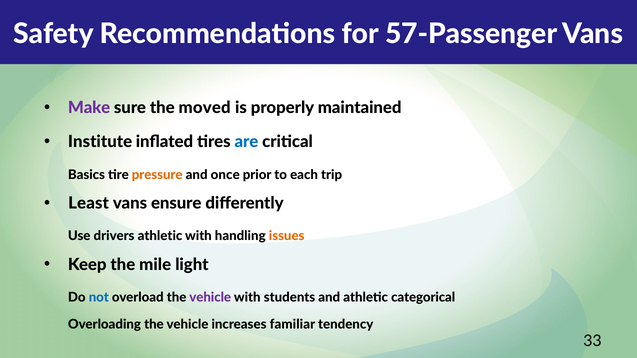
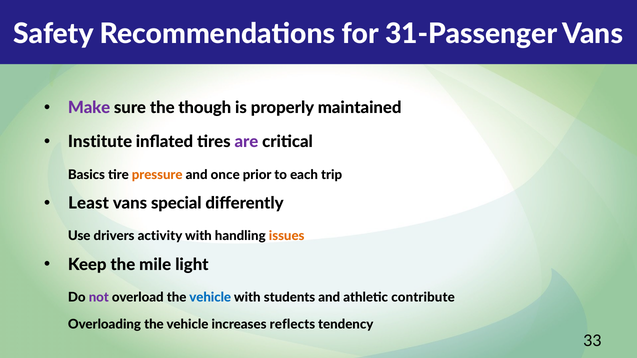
57-Passenger: 57-Passenger -> 31-Passenger
moved: moved -> though
are colour: blue -> purple
ensure: ensure -> special
drivers athletic: athletic -> activity
not colour: blue -> purple
vehicle at (210, 298) colour: purple -> blue
categorical: categorical -> contribute
familiar: familiar -> reflects
